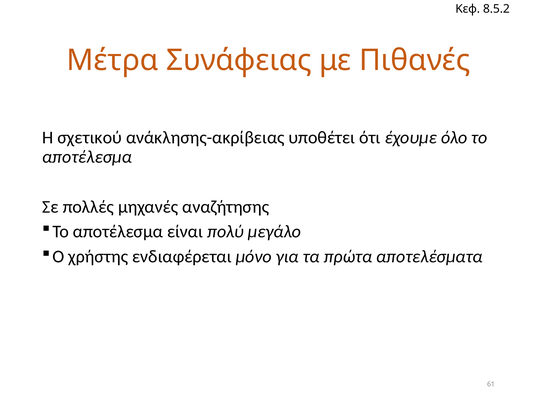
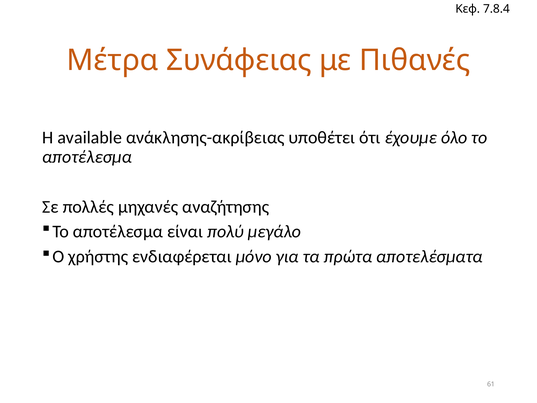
8.5.2: 8.5.2 -> 7.8.4
σχετικού: σχετικού -> available
